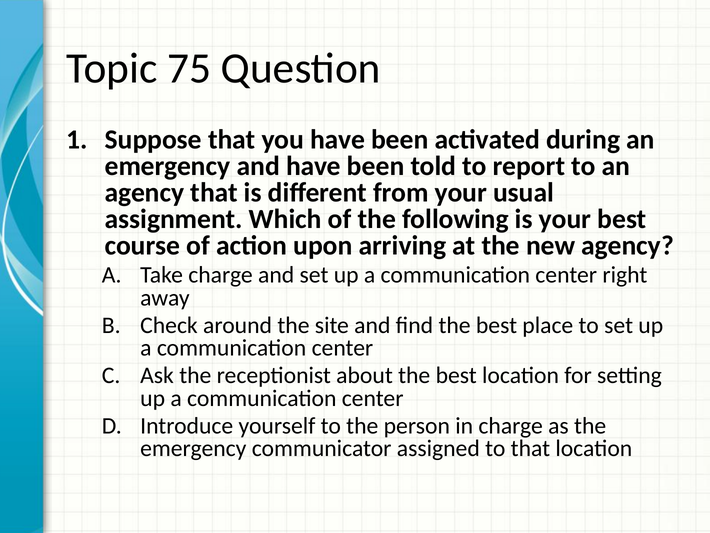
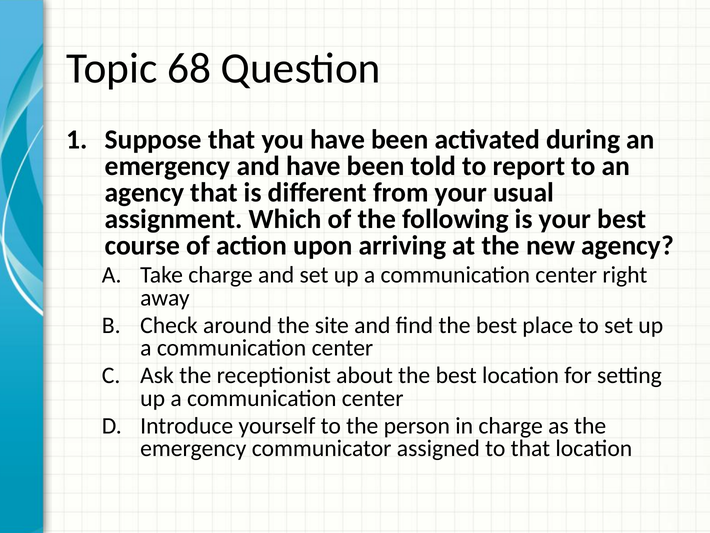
75: 75 -> 68
